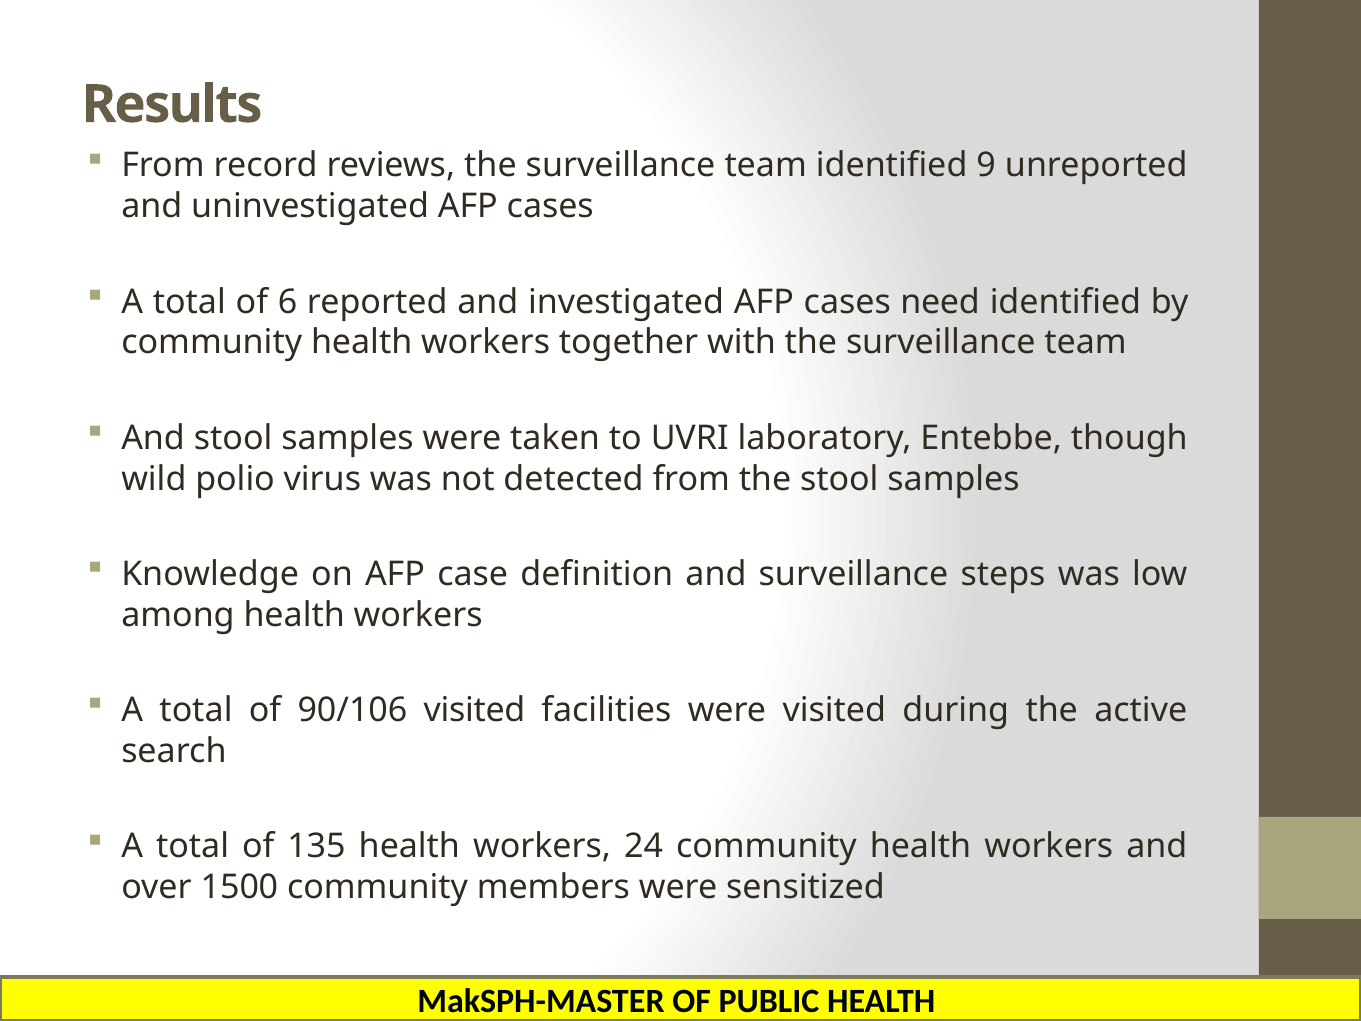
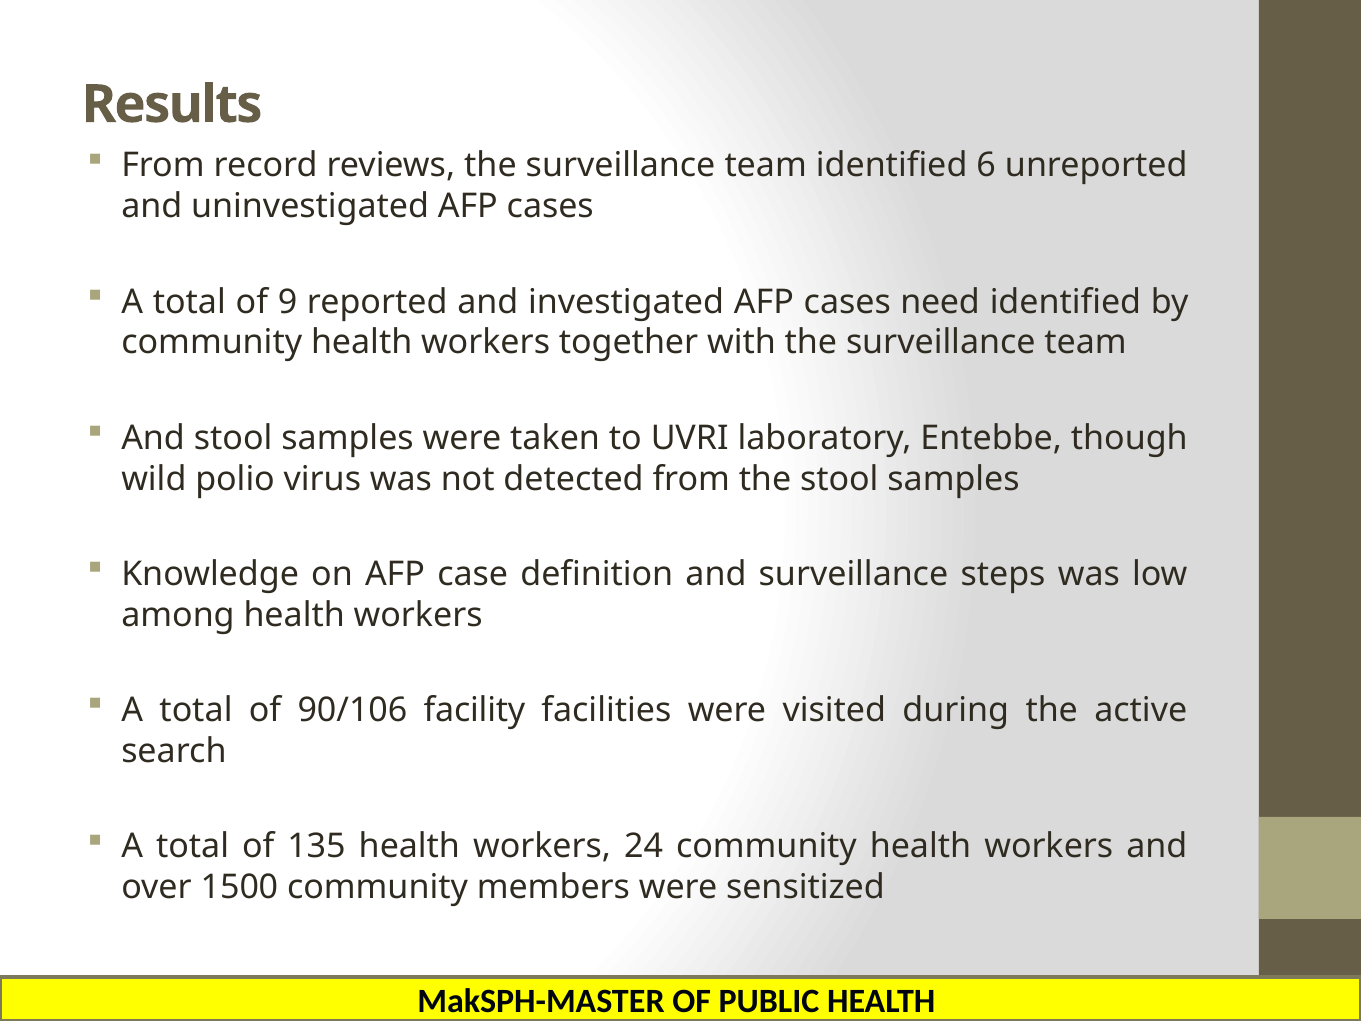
9: 9 -> 6
6: 6 -> 9
90/106 visited: visited -> facility
